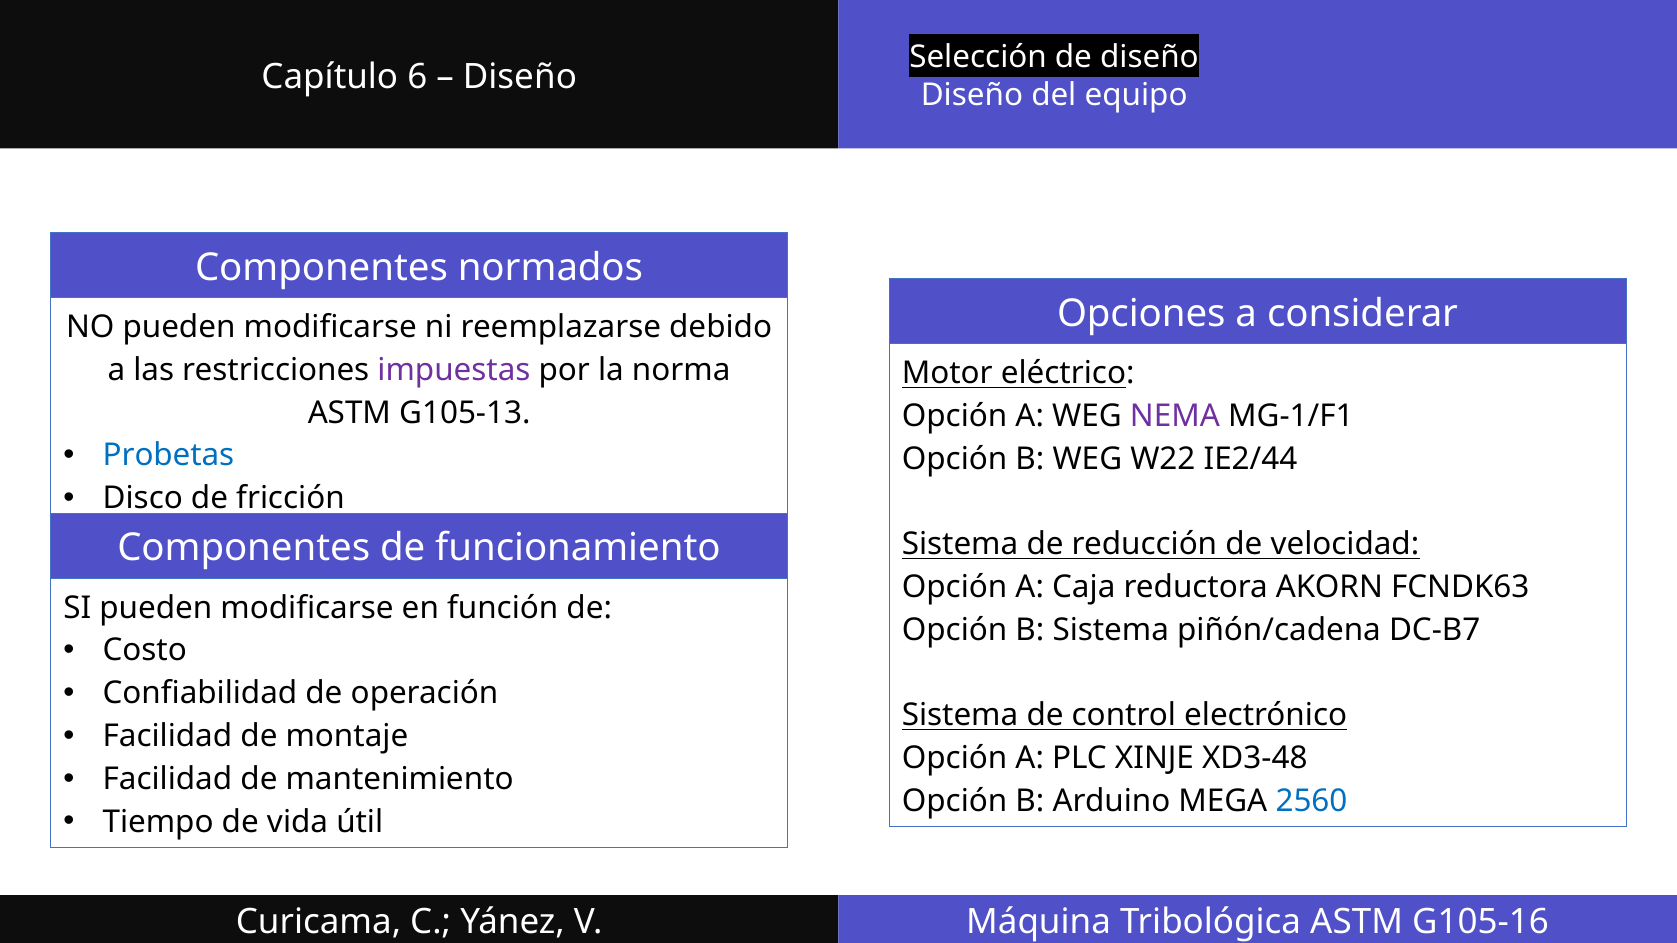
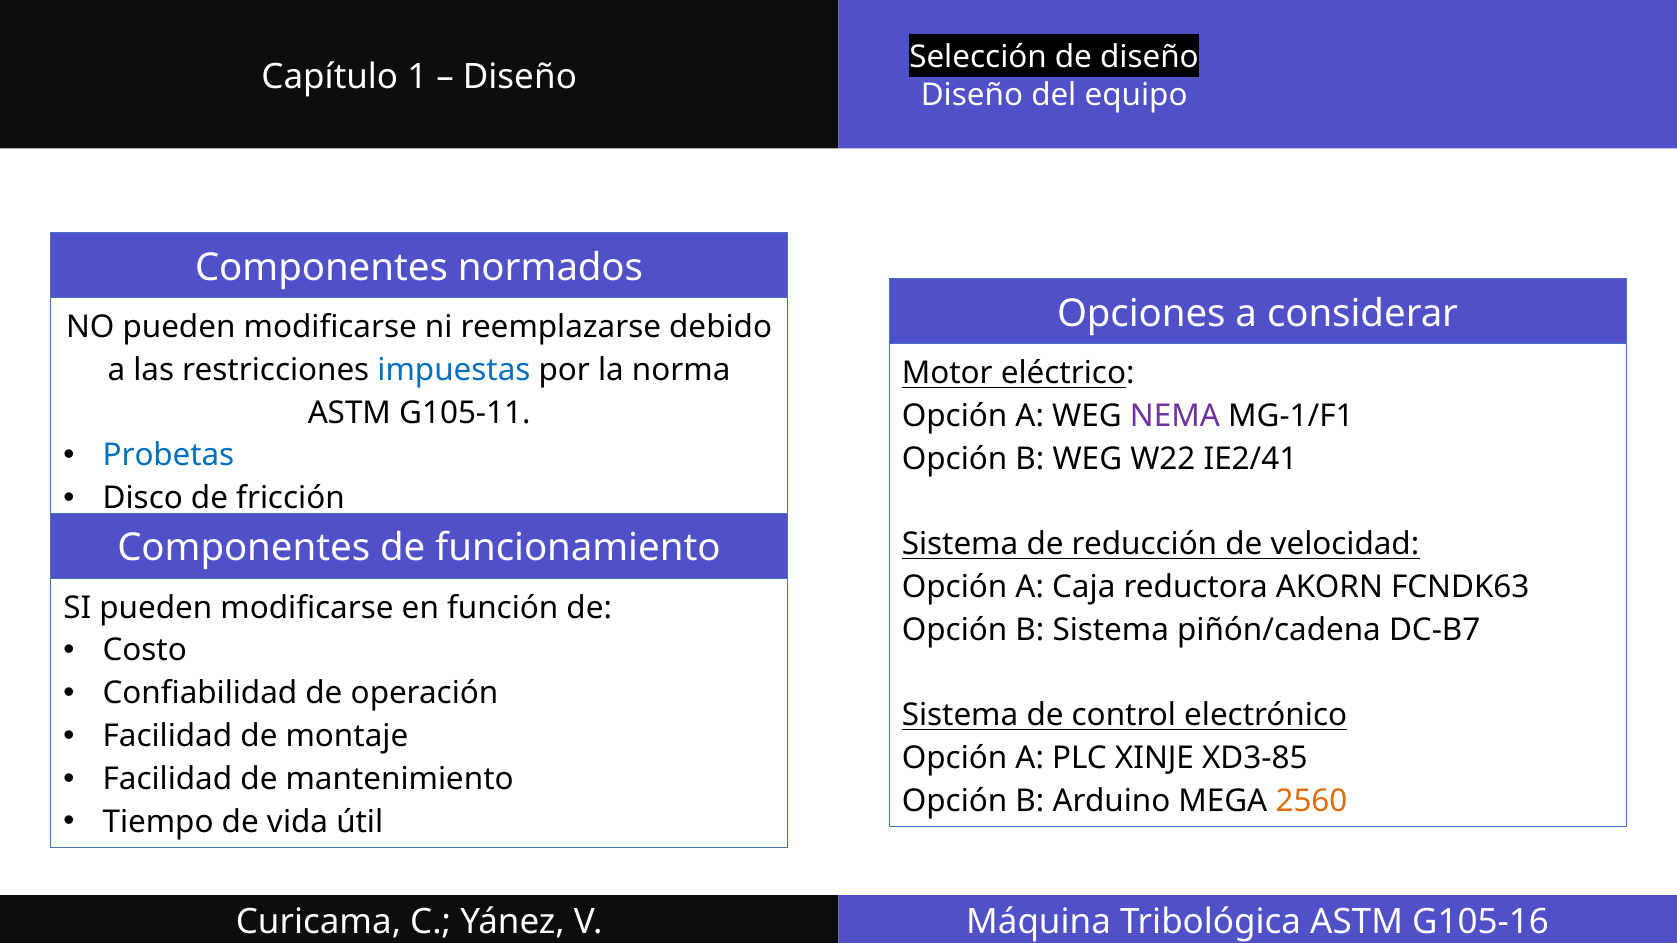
6: 6 -> 1
impuestas colour: purple -> blue
G105-13: G105-13 -> G105-11
IE2/44: IE2/44 -> IE2/41
XD3-48: XD3-48 -> XD3-85
2560 colour: blue -> orange
